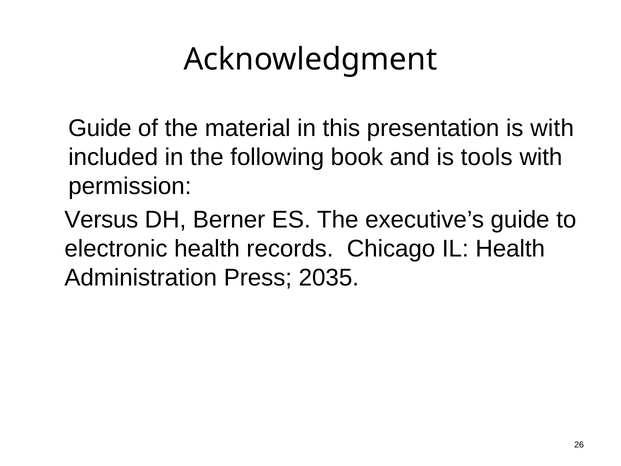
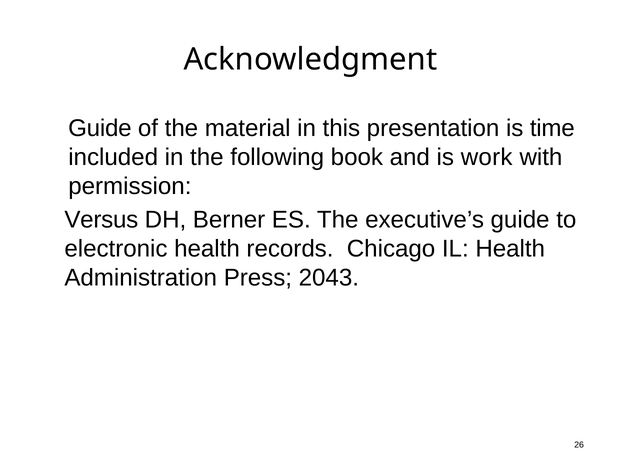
is with: with -> time
tools: tools -> work
2035: 2035 -> 2043
